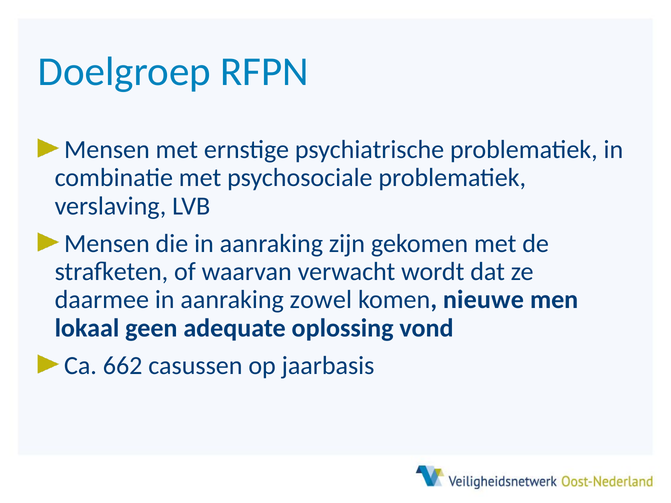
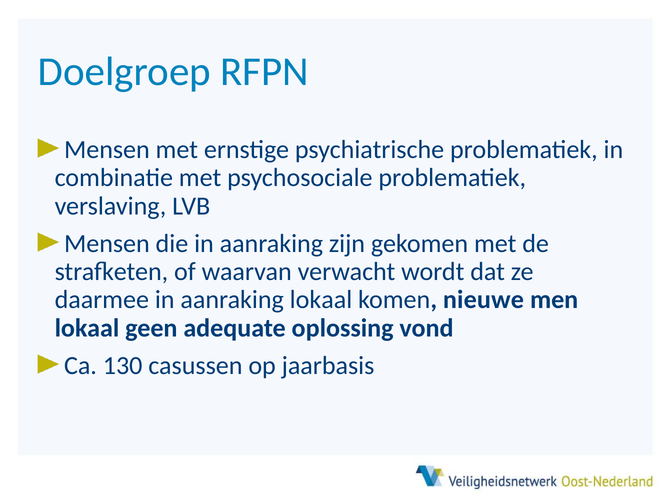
aanraking zowel: zowel -> lokaal
662: 662 -> 130
